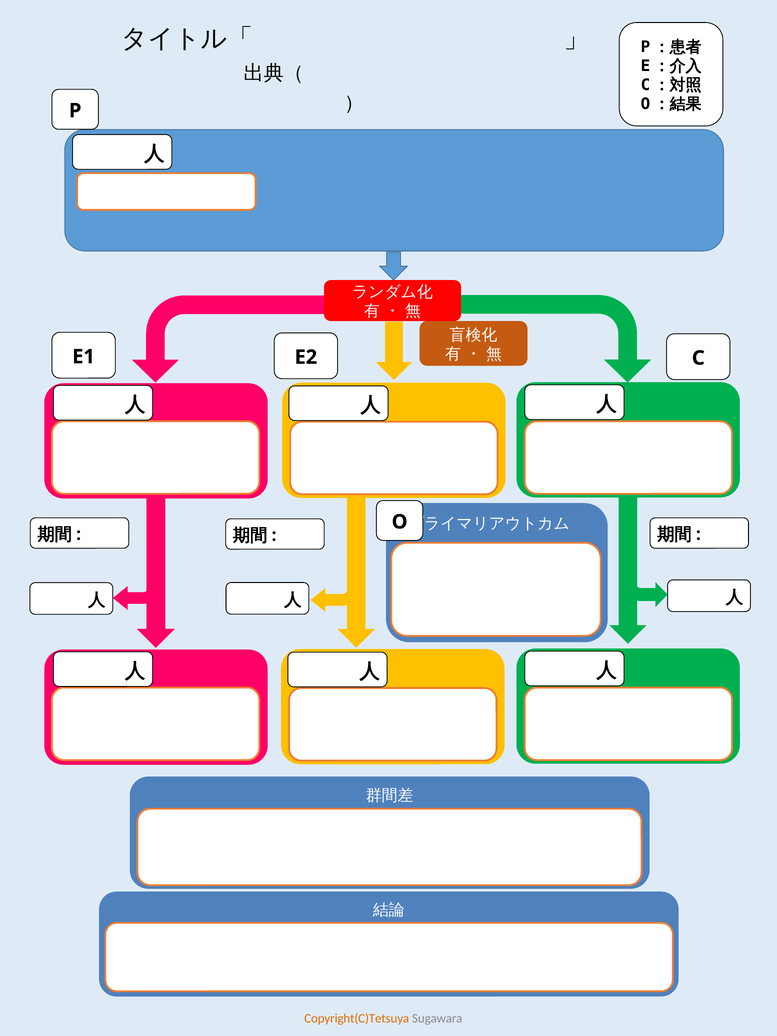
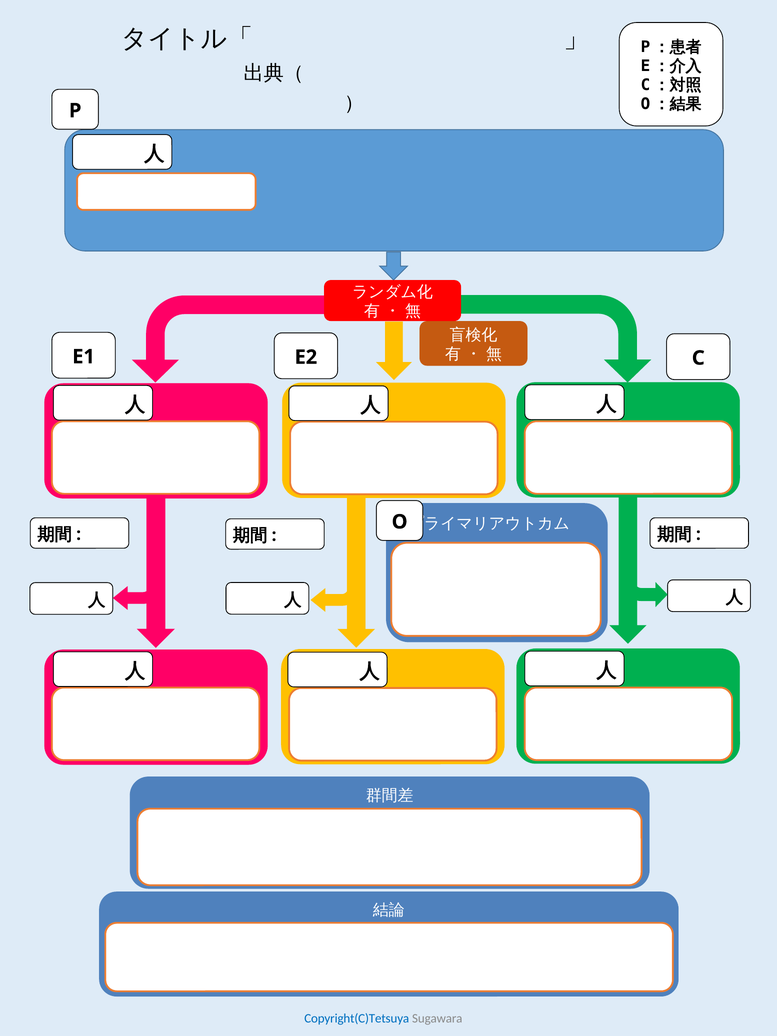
Copyright(C)Tetsuya colour: orange -> blue
